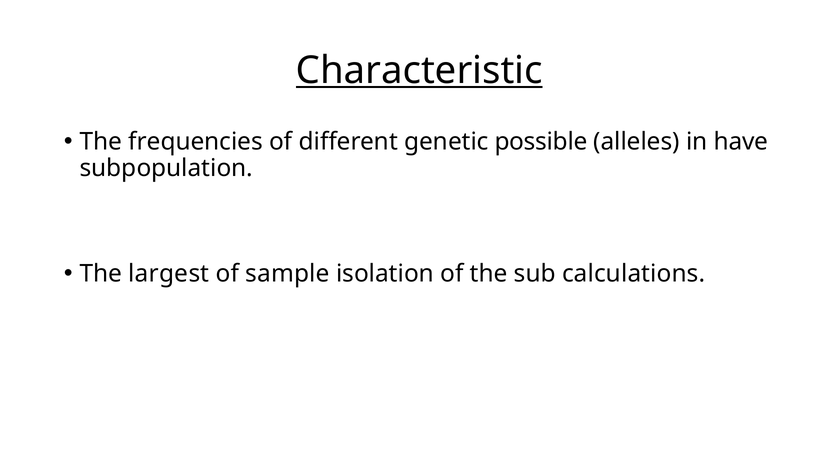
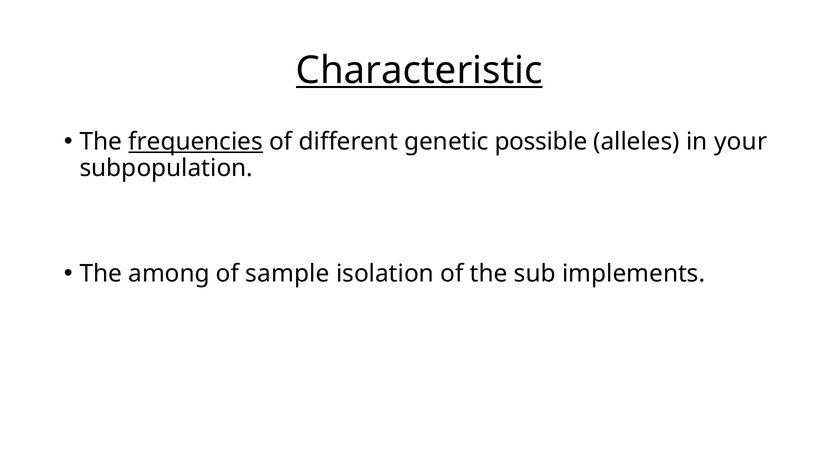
frequencies underline: none -> present
have: have -> your
largest: largest -> among
calculations: calculations -> implements
